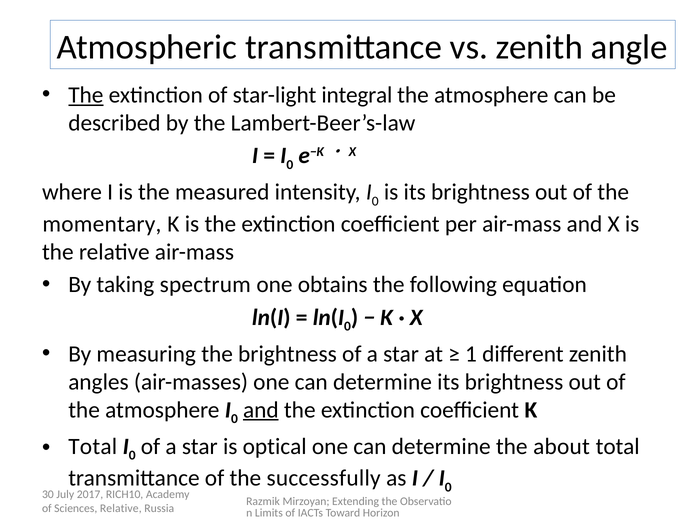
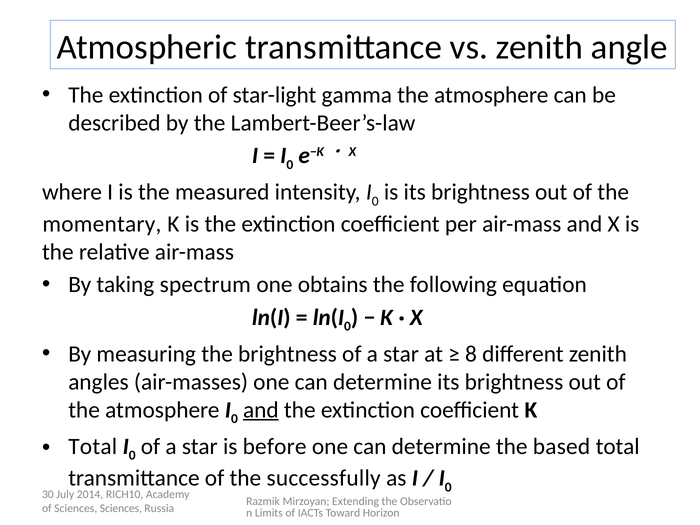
The at (86, 95) underline: present -> none
integral: integral -> gamma
1: 1 -> 8
optical: optical -> before
about: about -> based
2017: 2017 -> 2014
Sciences Relative: Relative -> Sciences
